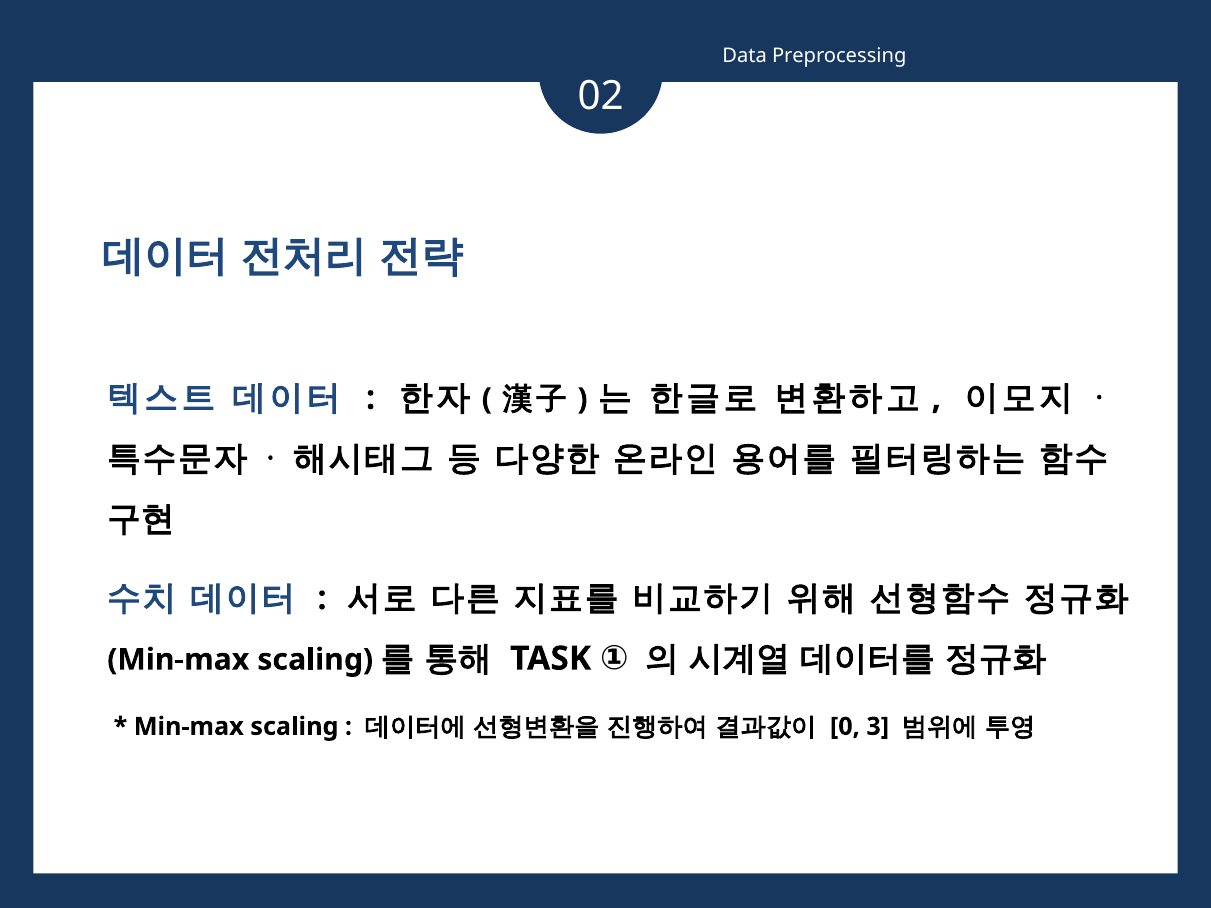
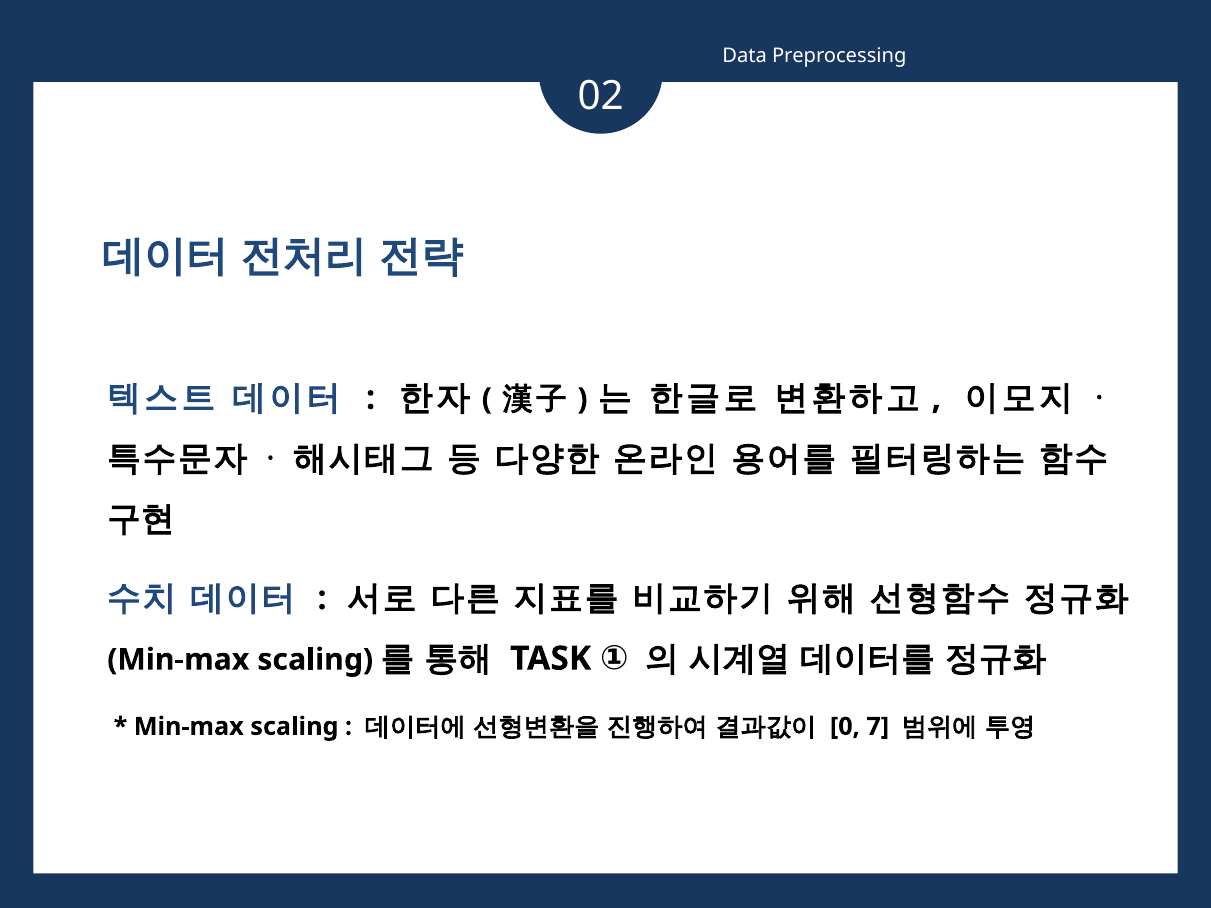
3: 3 -> 7
